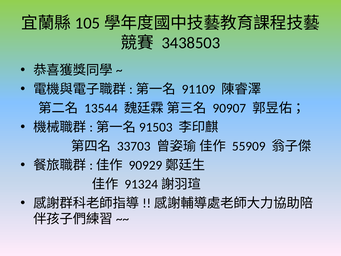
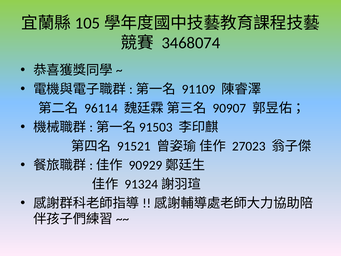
3438503: 3438503 -> 3468074
13544: 13544 -> 96114
33703: 33703 -> 91521
55909: 55909 -> 27023
